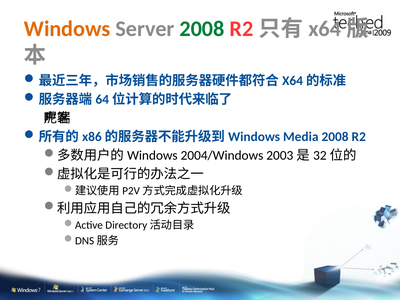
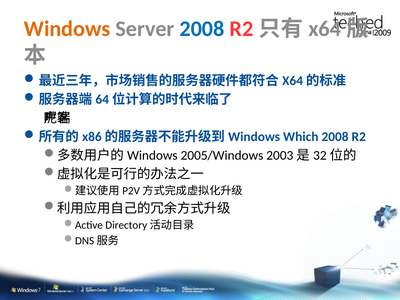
2008 at (202, 29) colour: green -> blue
Media: Media -> Which
2004/Windows: 2004/Windows -> 2005/Windows
